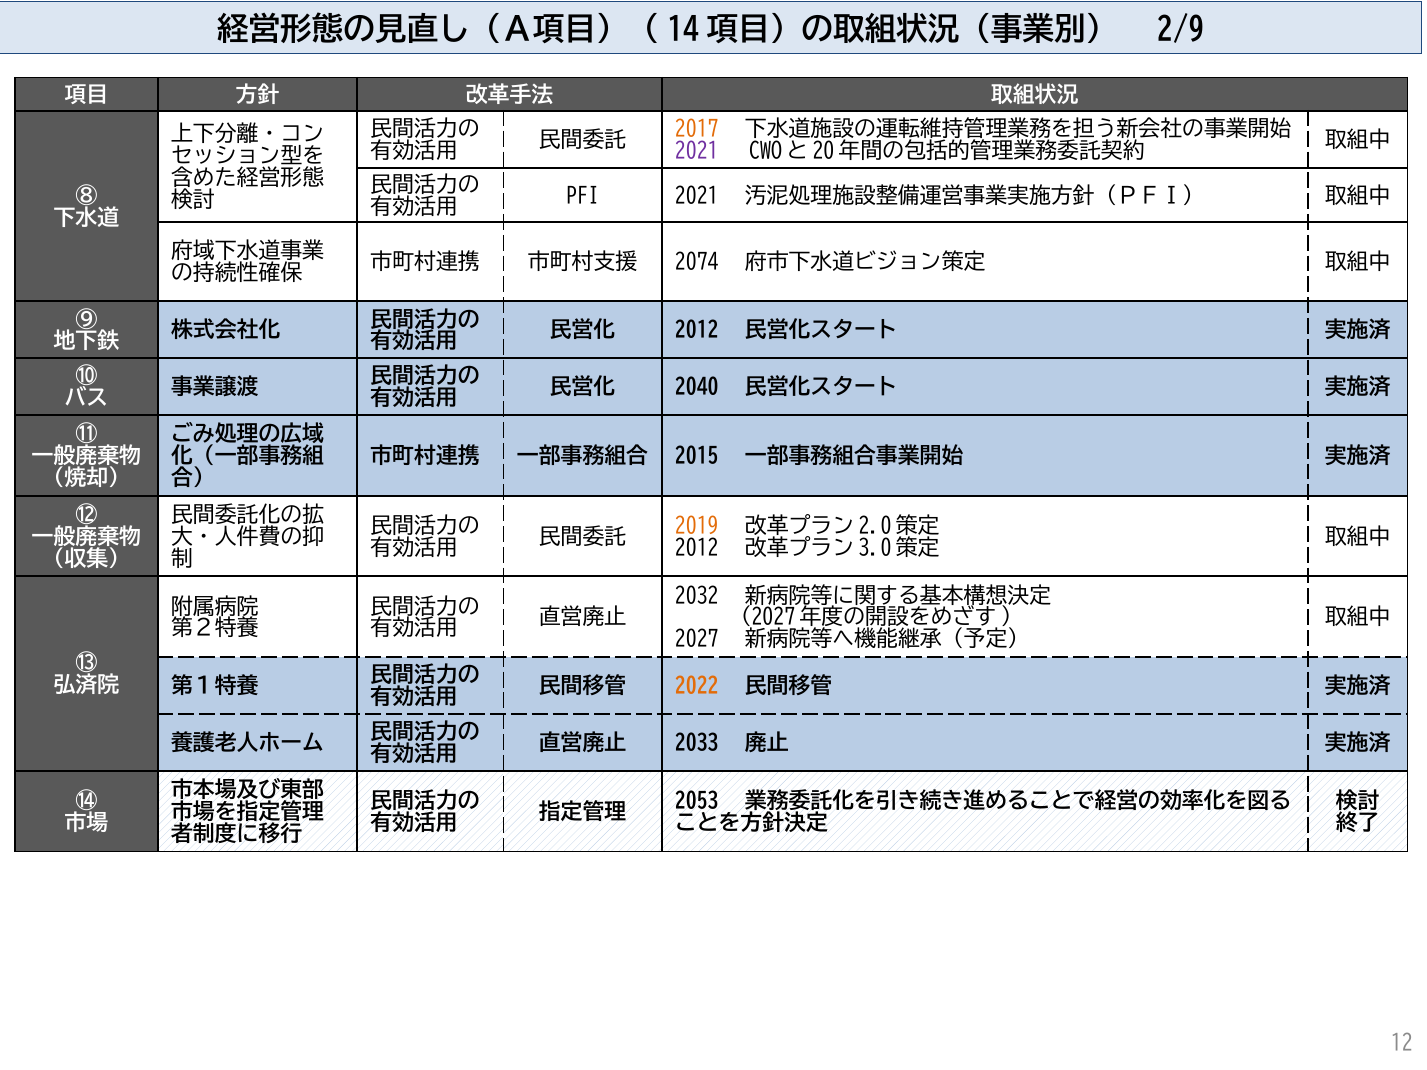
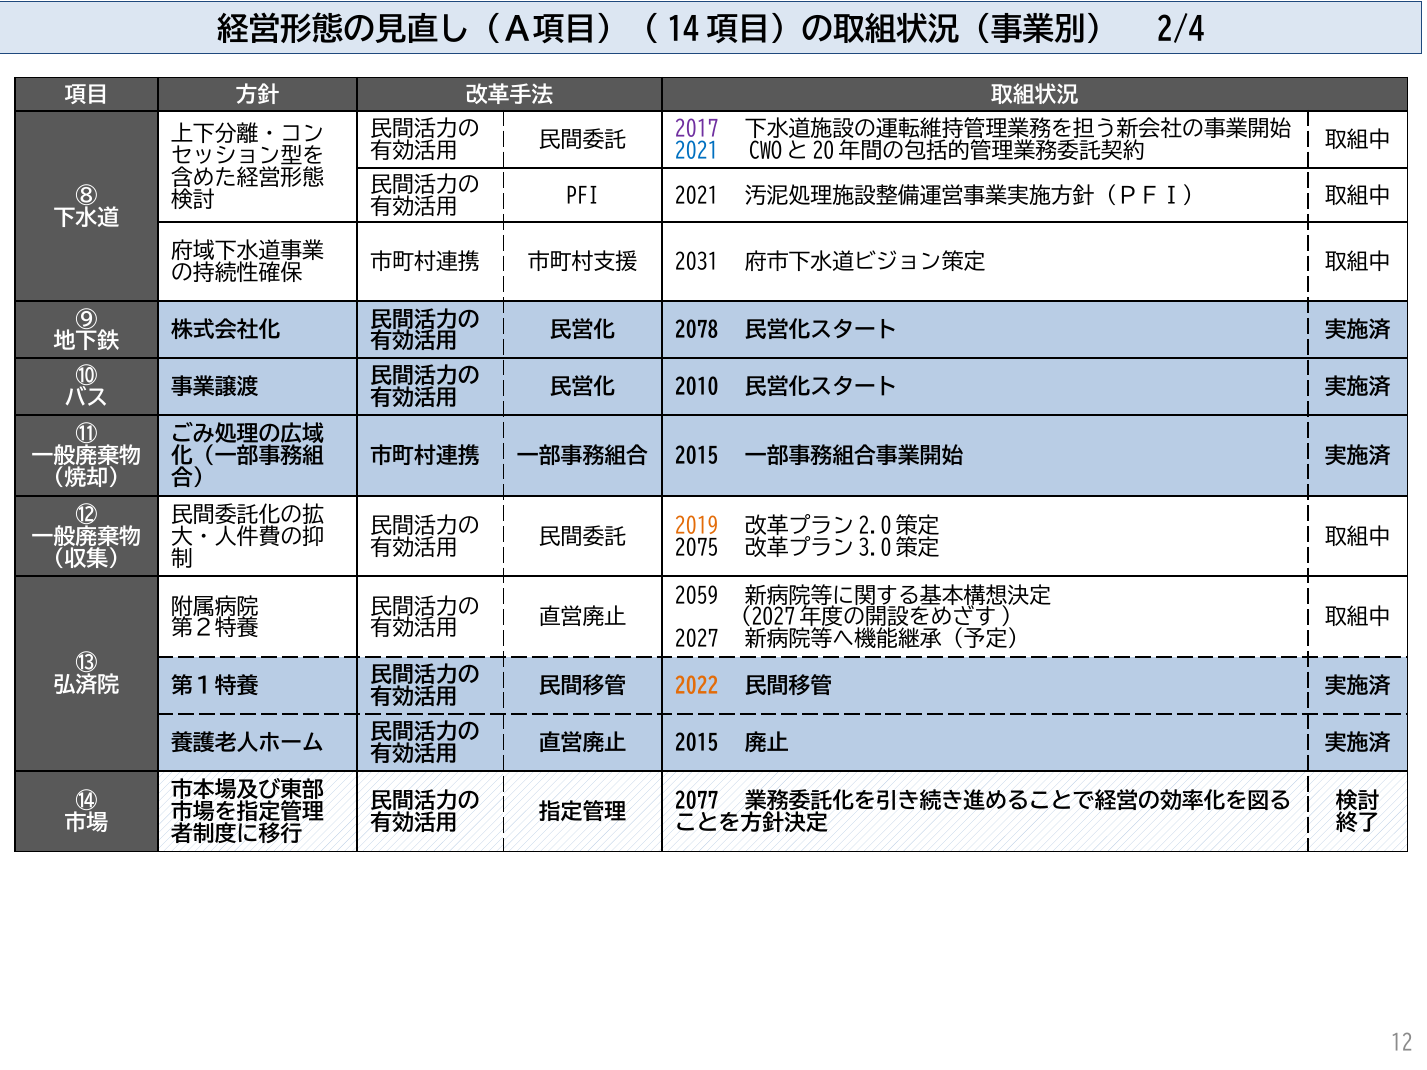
2/9: 2/9 -> 2/4
2017 colour: orange -> purple
2021 at (697, 151) colour: purple -> blue
2074: 2074 -> 2031
2012 at (697, 331): 2012 -> 2078
2040: 2040 -> 2010
2012 at (697, 548): 2012 -> 2075
2032: 2032 -> 2059
2033 at (697, 744): 2033 -> 2015
2053: 2053 -> 2077
